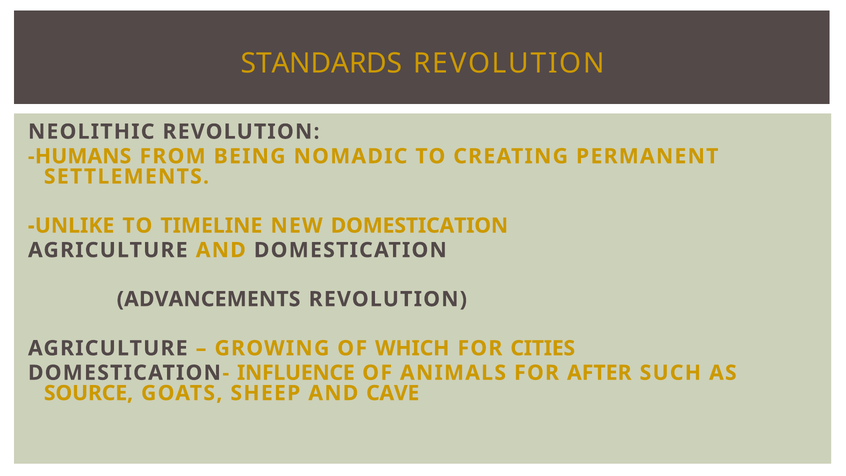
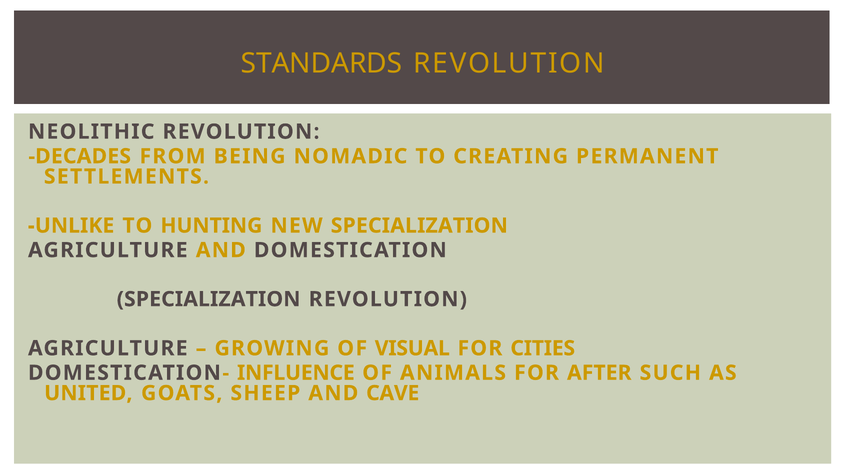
HUMANS: HUMANS -> DECADES
TIMELINE: TIMELINE -> HUNTING
NEW DOMESTICATION: DOMESTICATION -> SPECIALIZATION
ADVANCEMENTS at (209, 299): ADVANCEMENTS -> SPECIALIZATION
WHICH: WHICH -> VISUAL
SOURCE: SOURCE -> UNITED
